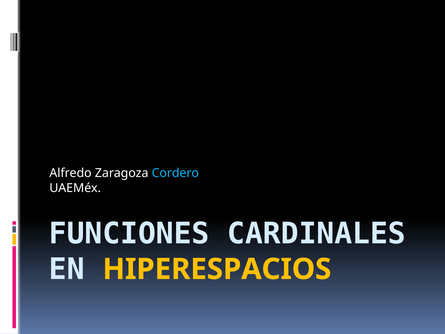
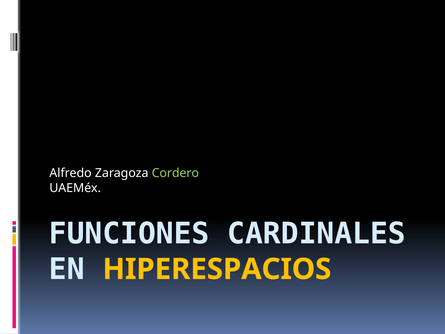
Cordero colour: light blue -> light green
